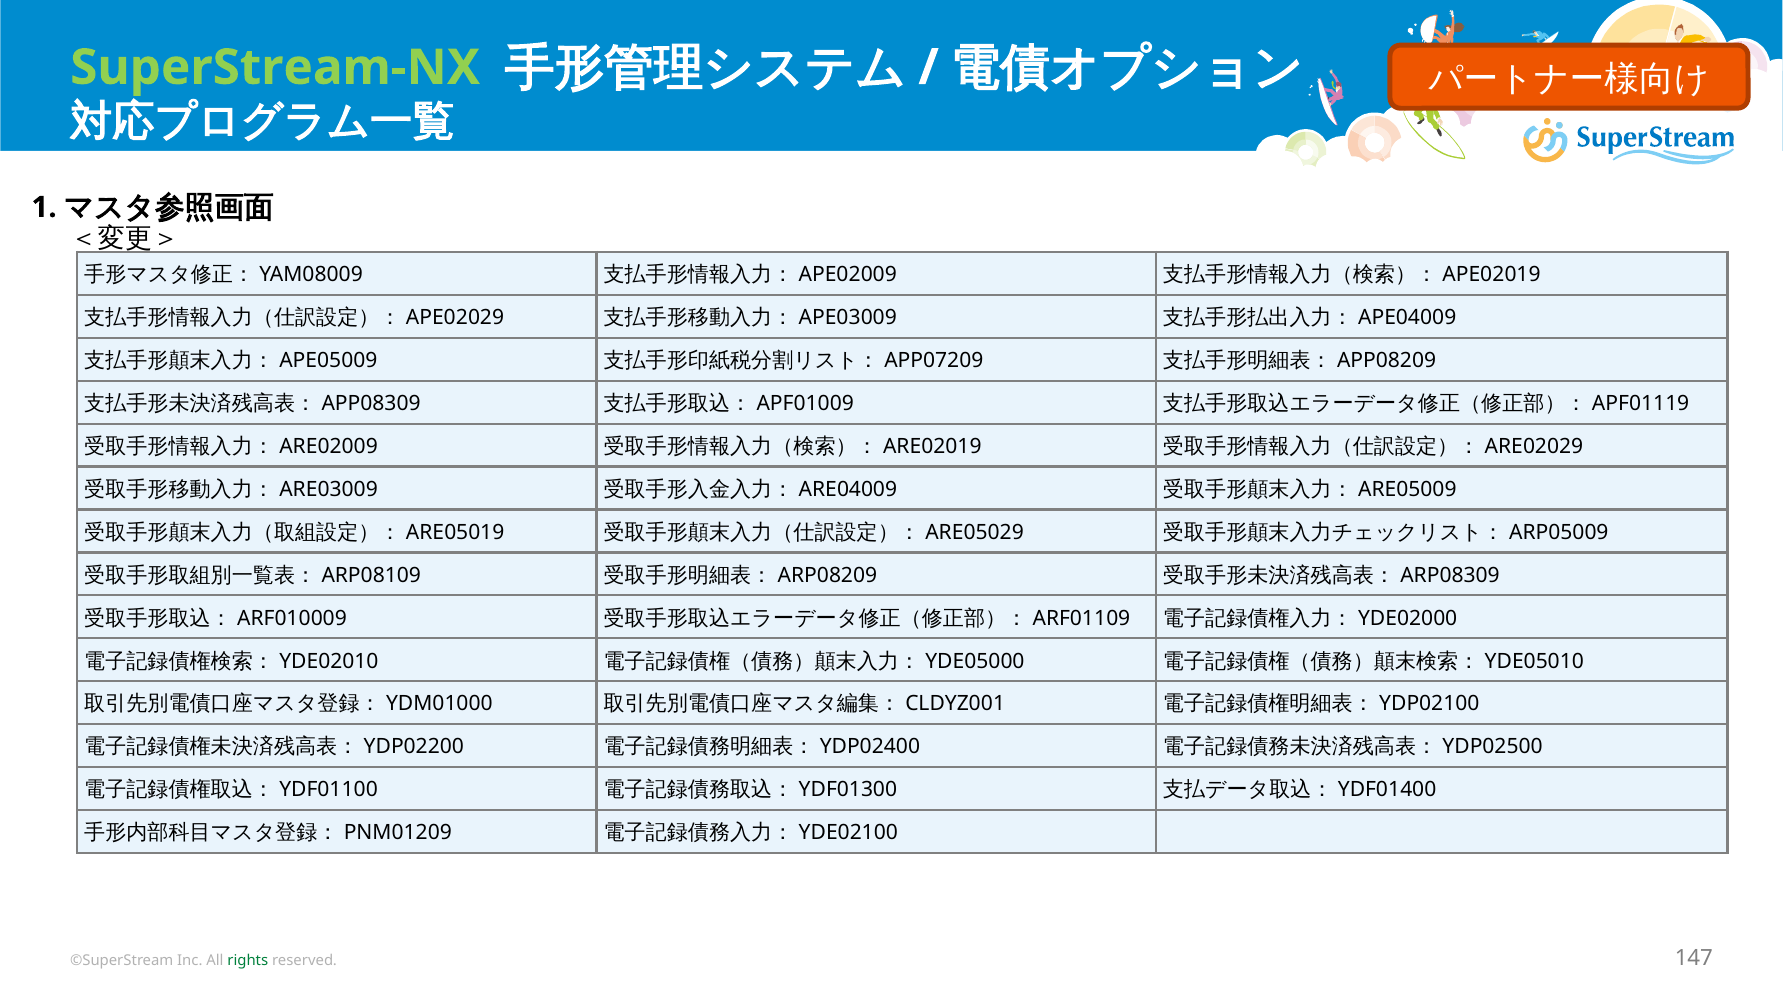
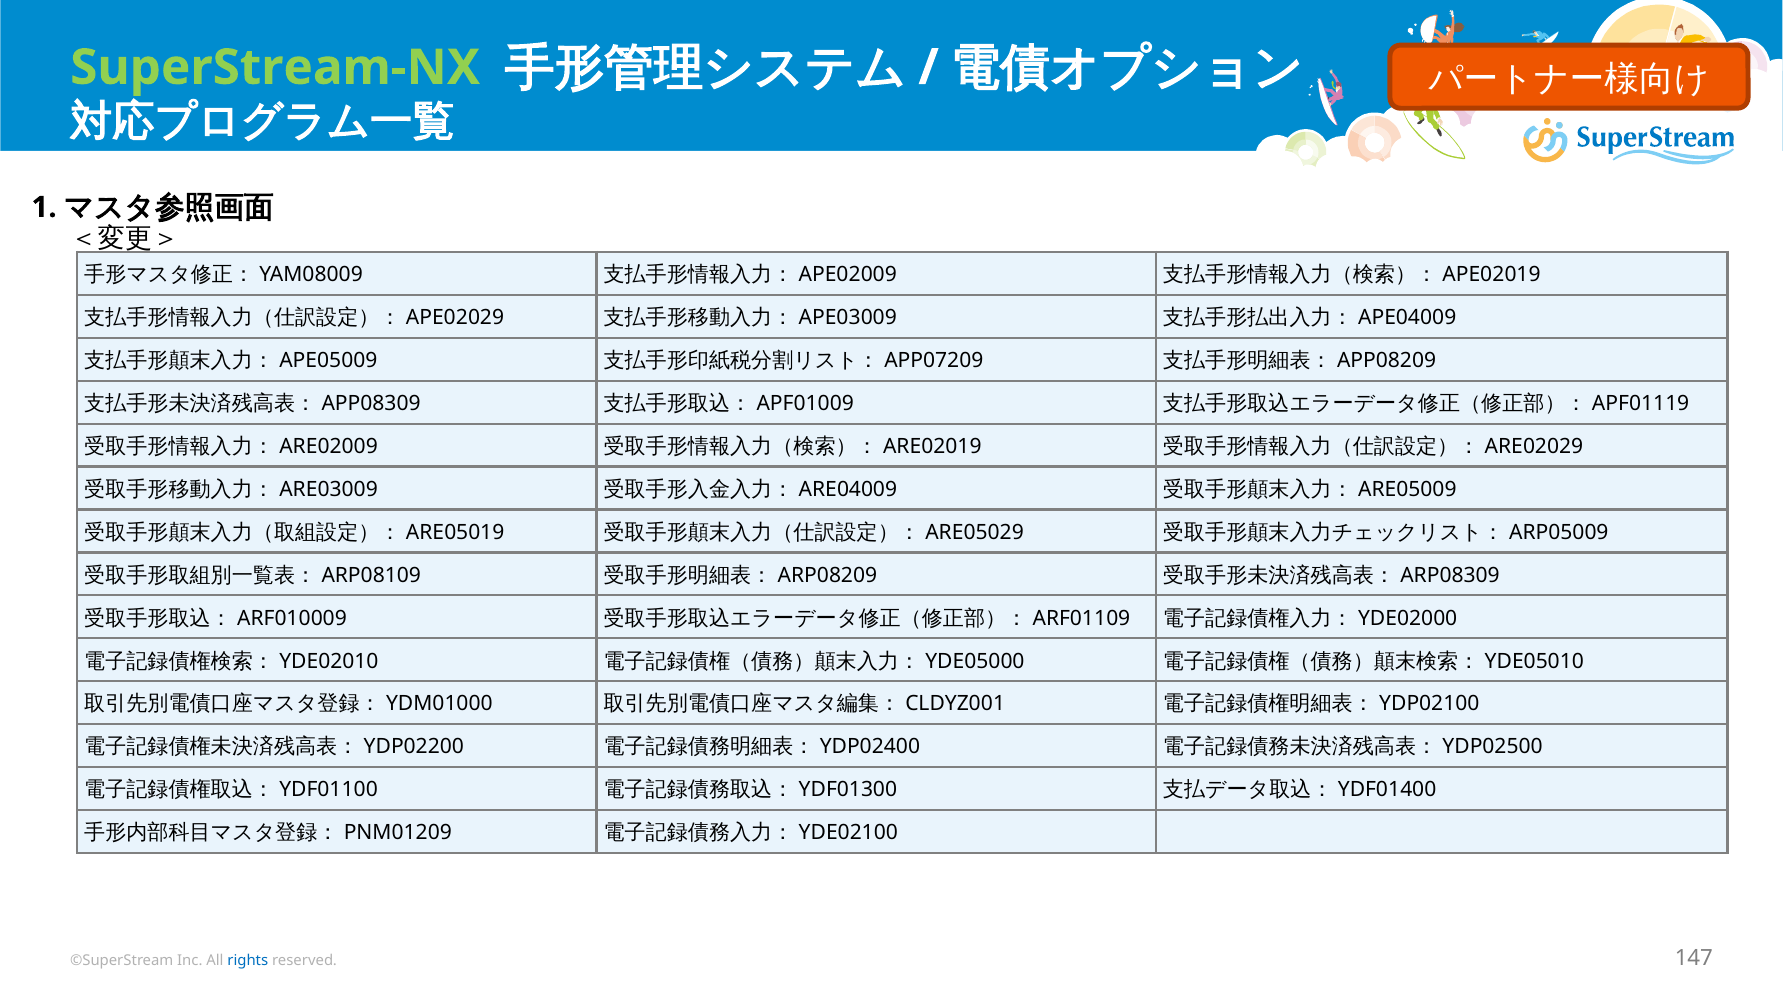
rights colour: green -> blue
